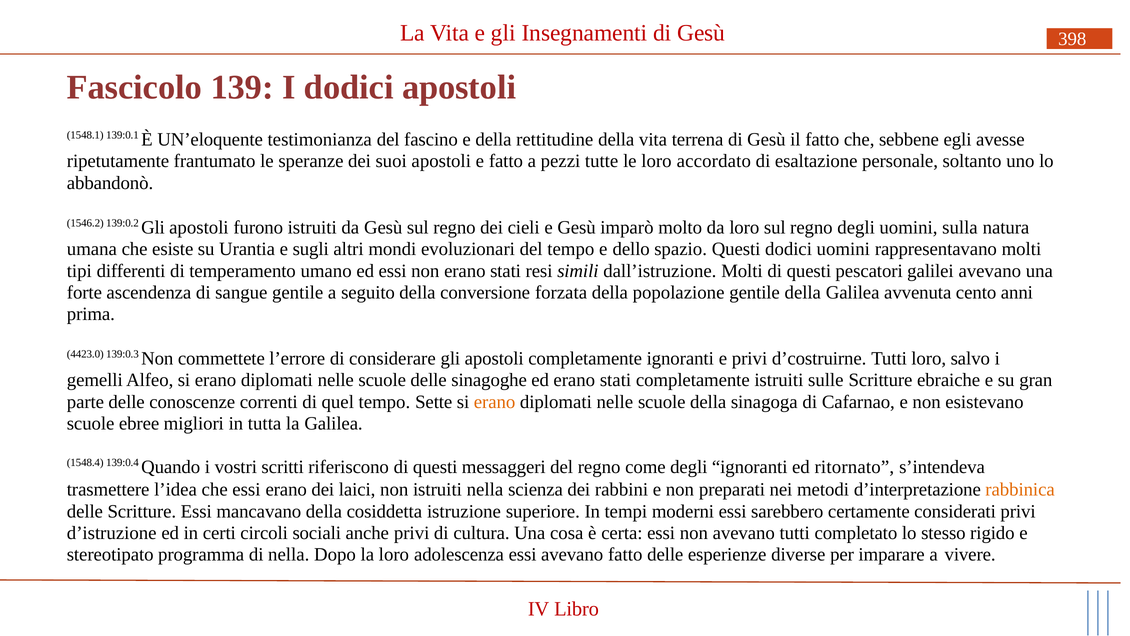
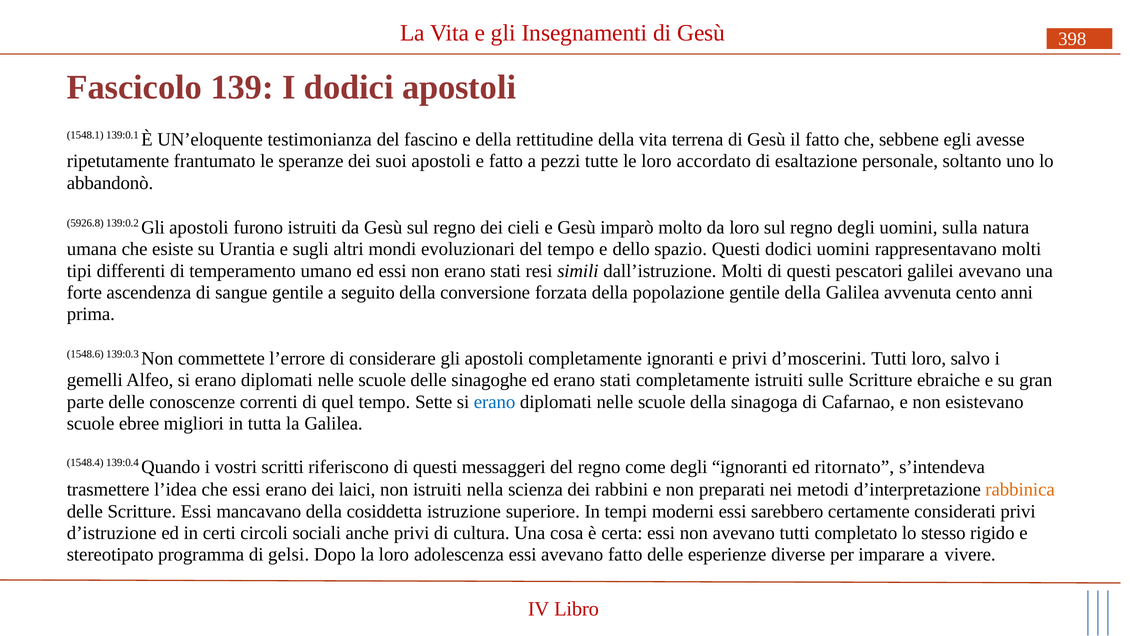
1546.2: 1546.2 -> 5926.8
4423.0: 4423.0 -> 1548.6
d’costruirne: d’costruirne -> d’moscerini
erano at (495, 402) colour: orange -> blue
di nella: nella -> gelsi
